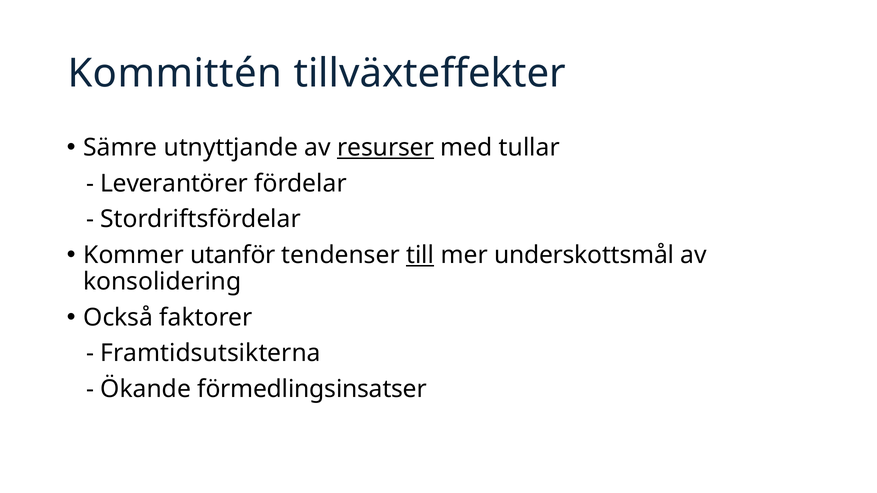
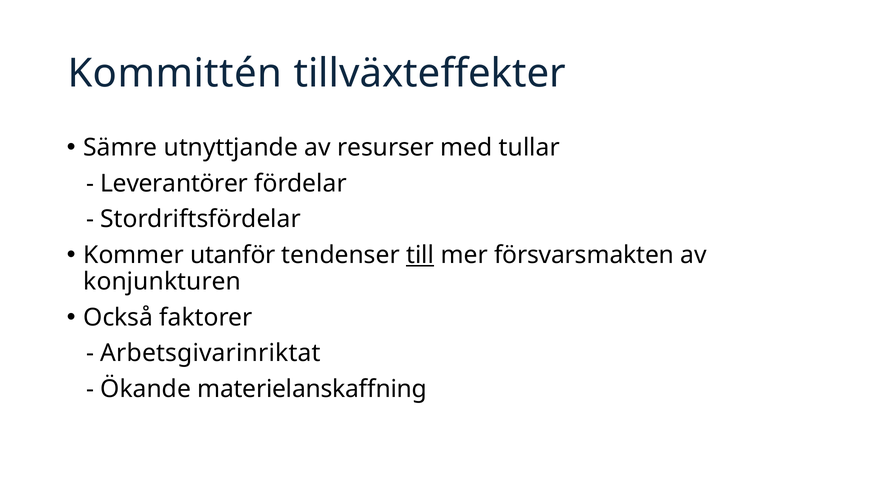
resurser underline: present -> none
underskottsmål: underskottsmål -> försvarsmakten
konsolidering: konsolidering -> konjunkturen
Framtidsutsikterna: Framtidsutsikterna -> Arbetsgivarinriktat
förmedlingsinsatser: förmedlingsinsatser -> materielanskaffning
